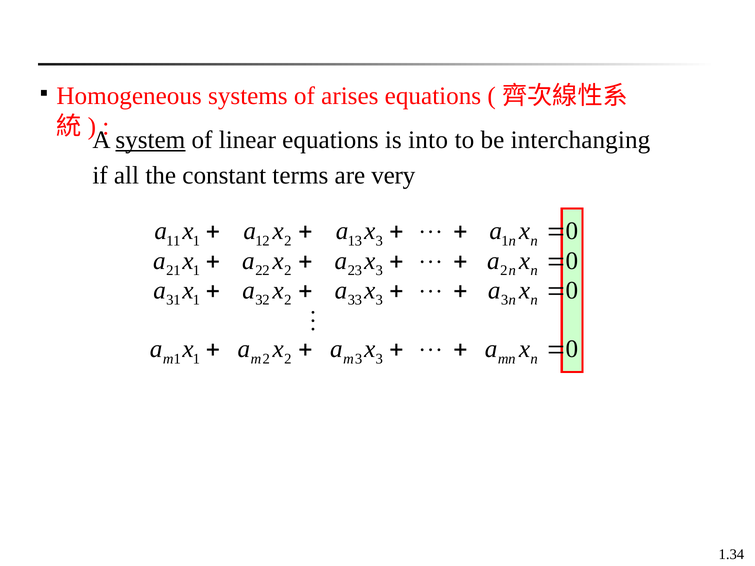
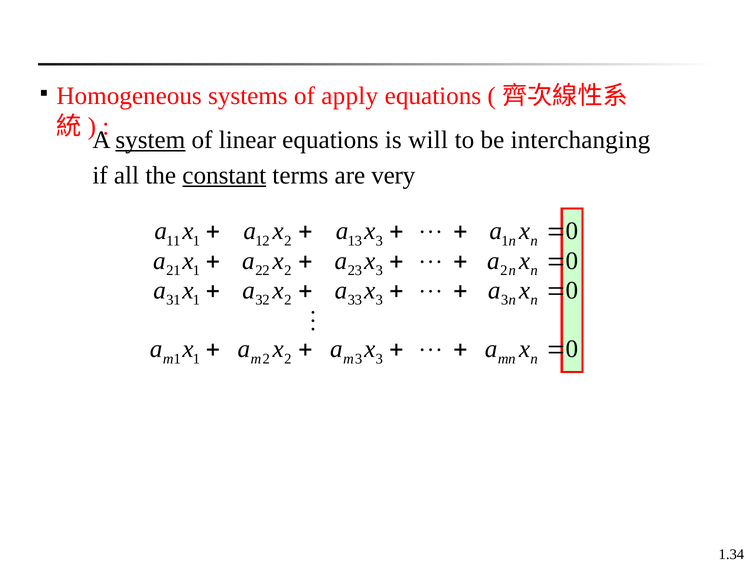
arises: arises -> apply
into: into -> will
constant underline: none -> present
